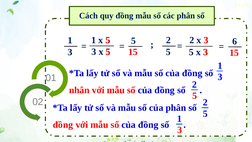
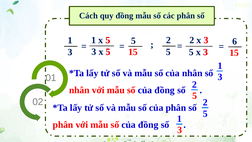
đồng at (192, 73): đồng -> nhân
đồng at (63, 125): đồng -> phân
